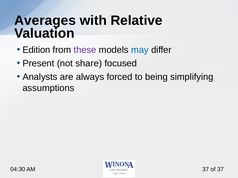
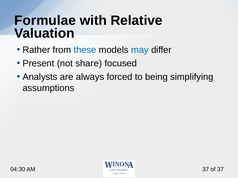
Averages: Averages -> Formulae
Edition: Edition -> Rather
these colour: purple -> blue
